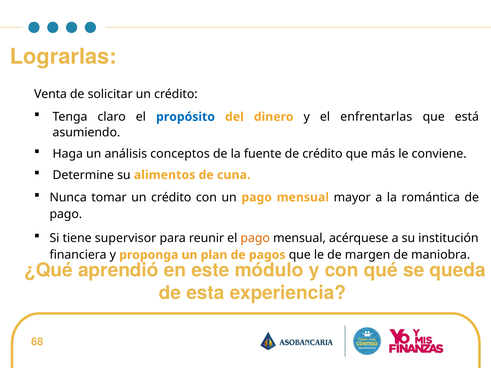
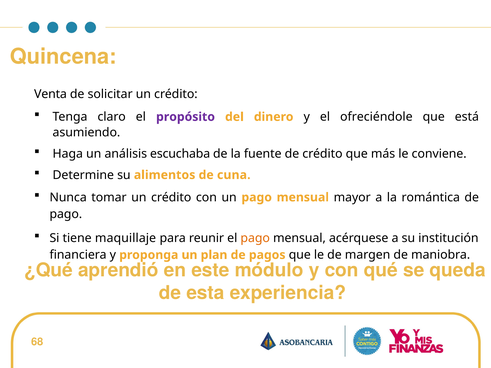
Lograrlas: Lograrlas -> Quincena
propósito colour: blue -> purple
enfrentarlas: enfrentarlas -> ofreciéndole
conceptos: conceptos -> escuchaba
supervisor: supervisor -> maquillaje
